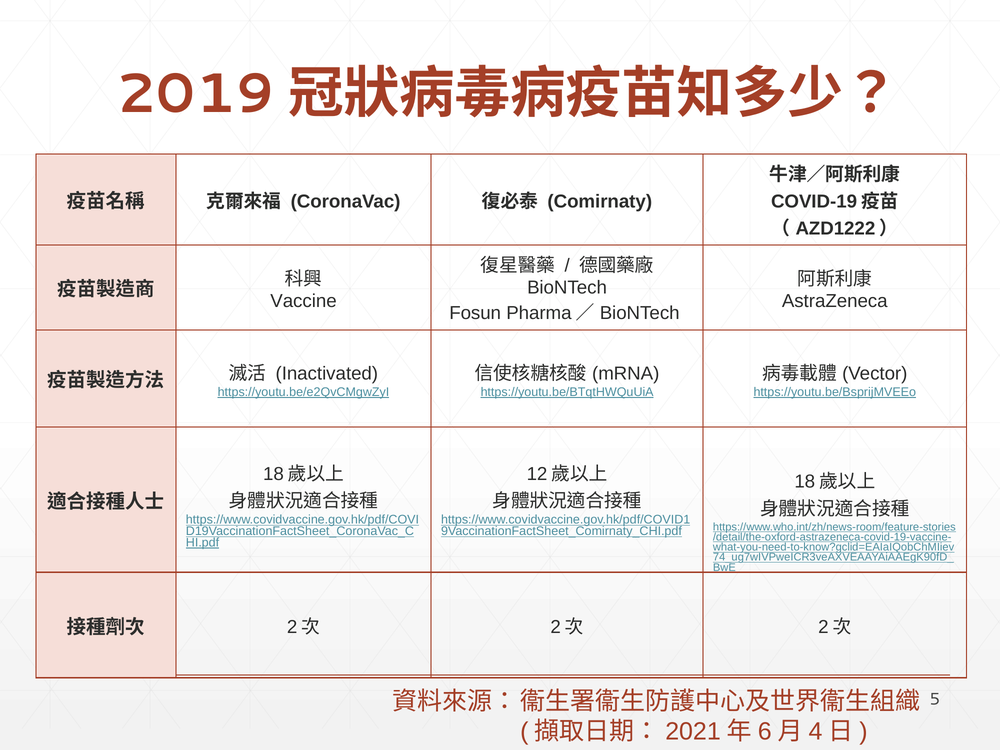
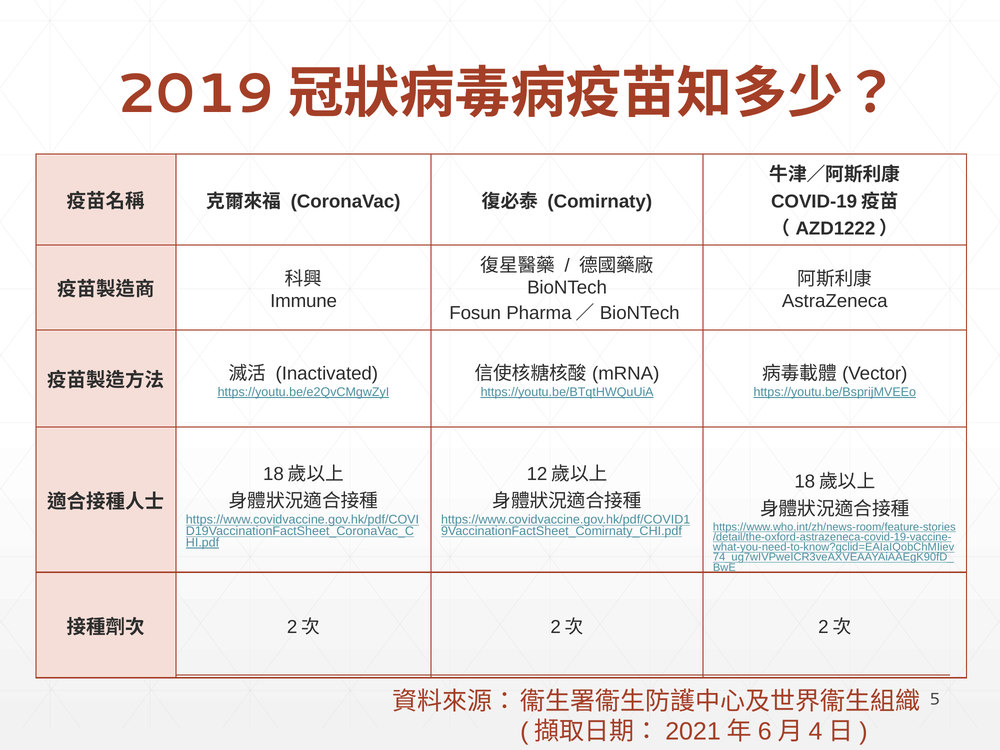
Vaccine: Vaccine -> Immune
